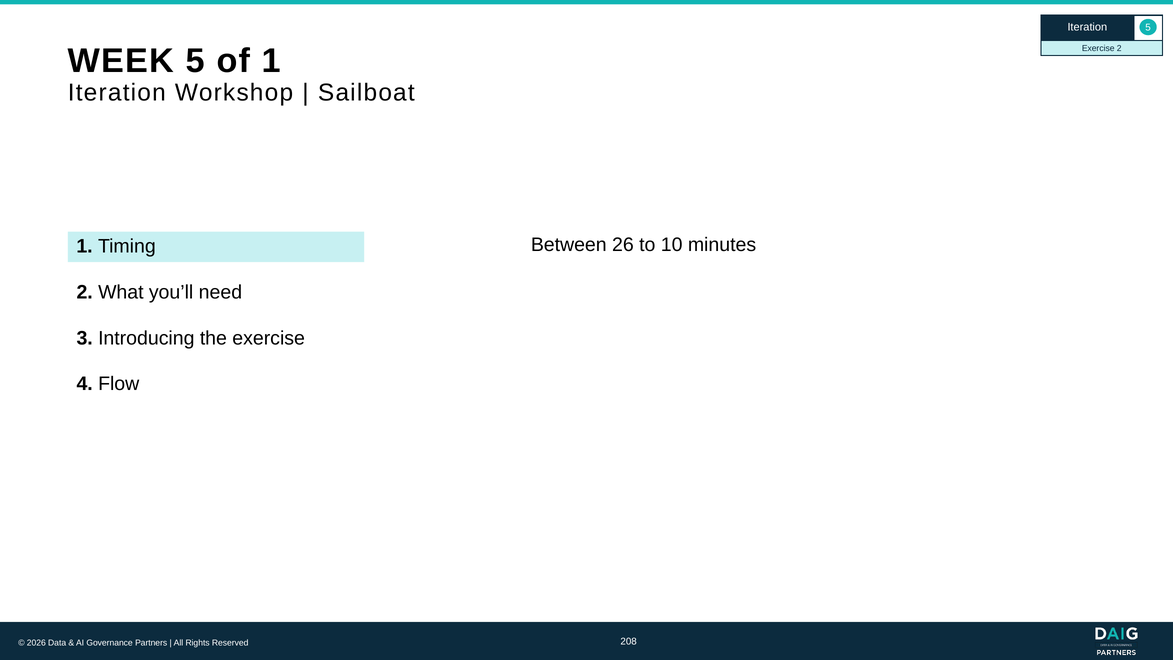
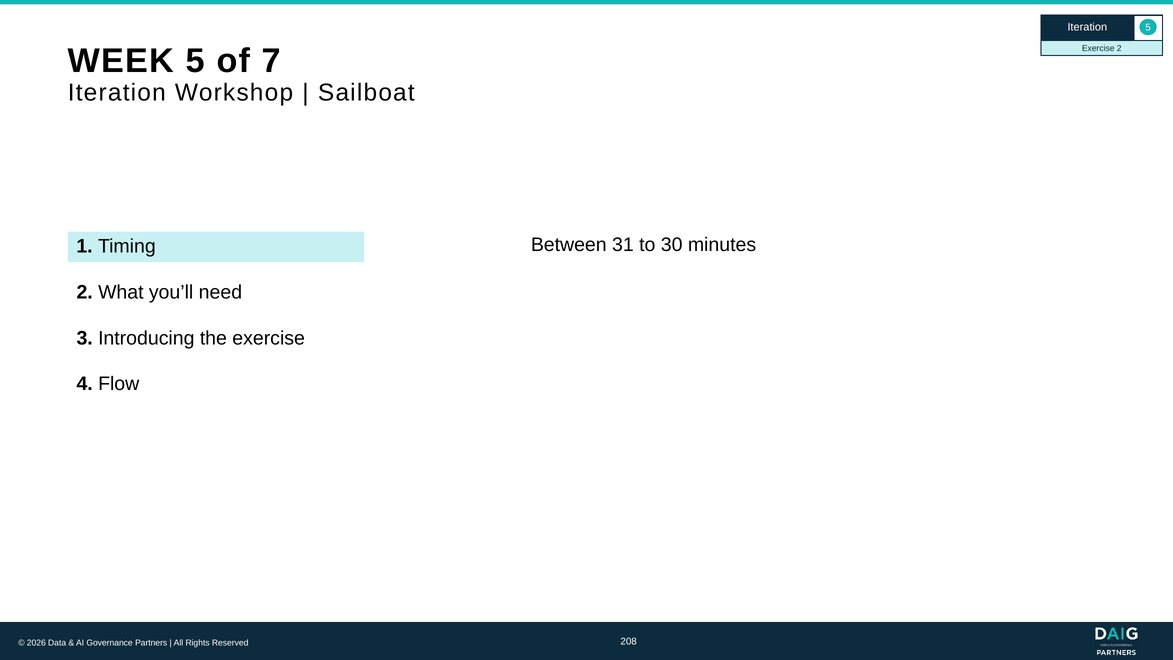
of 1: 1 -> 7
26: 26 -> 31
10: 10 -> 30
